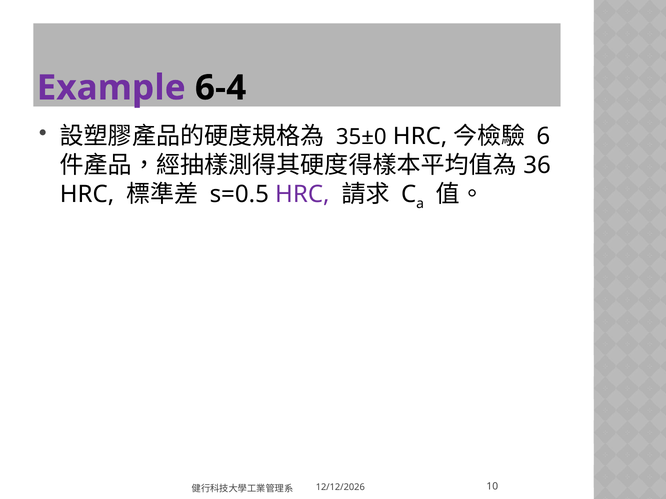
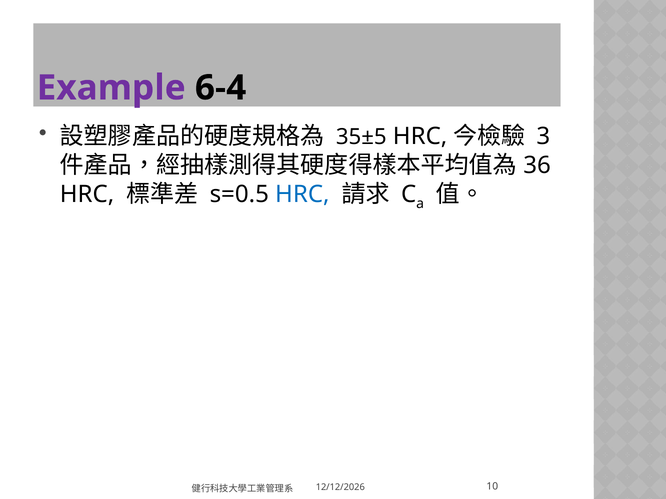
35±0: 35±0 -> 35±5
6: 6 -> 3
HRC at (302, 194) colour: purple -> blue
